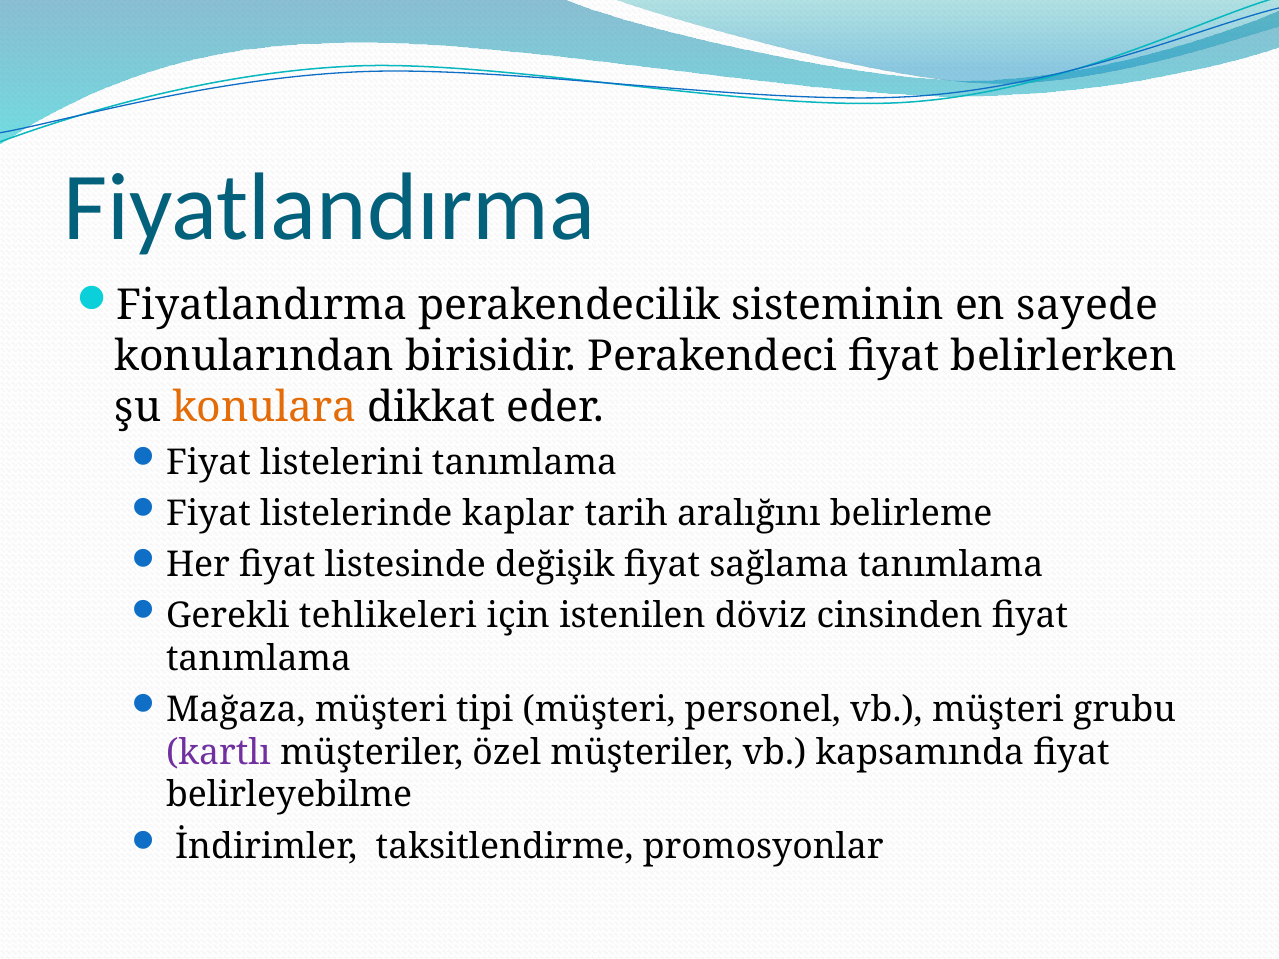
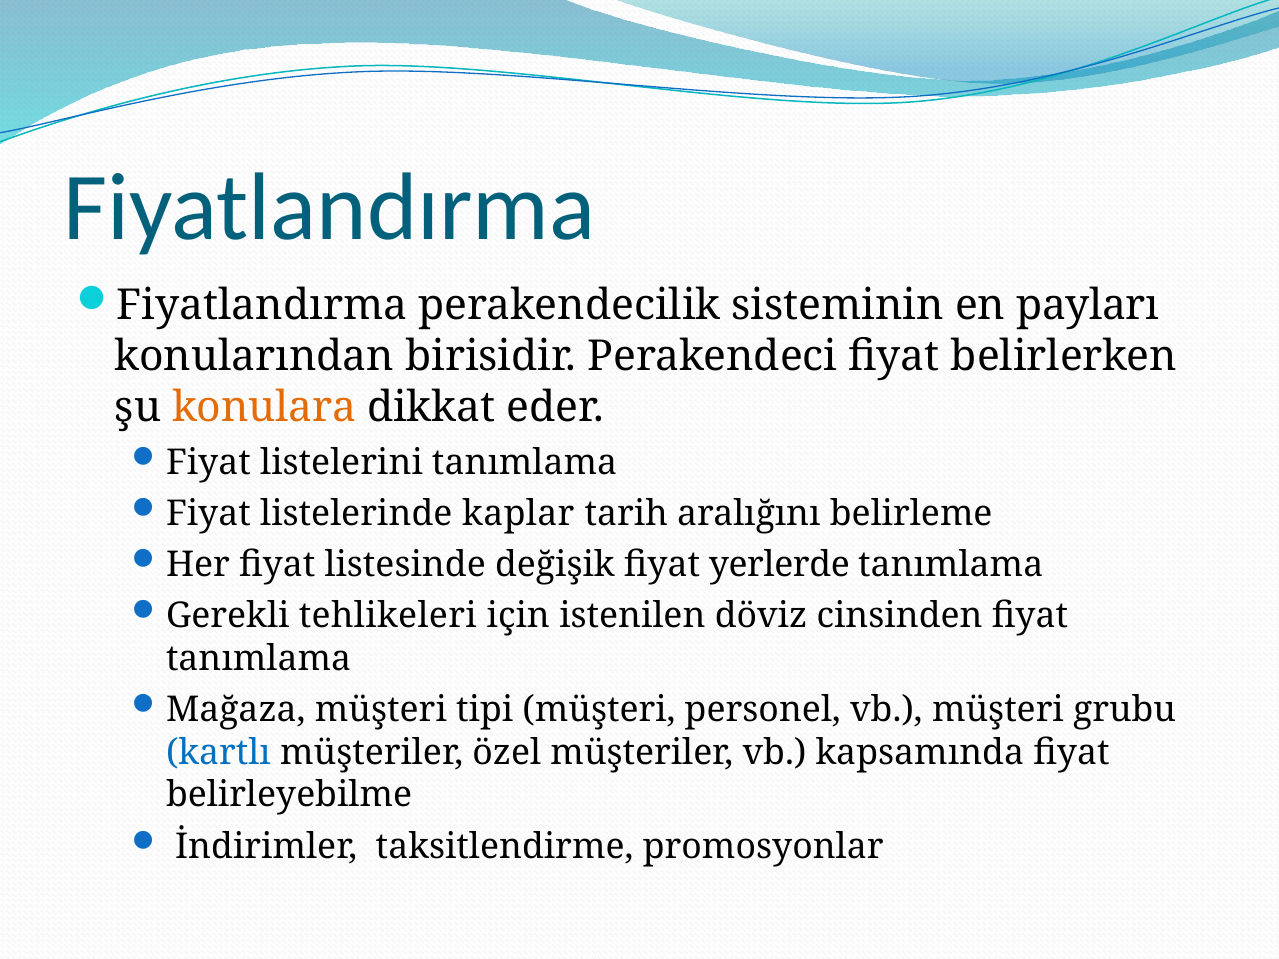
sayede: sayede -> payları
sağlama: sağlama -> yerlerde
kartlı colour: purple -> blue
